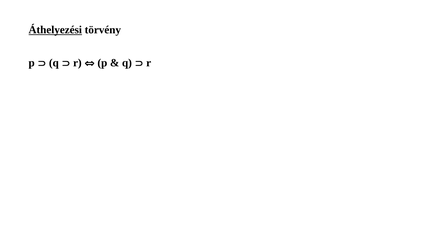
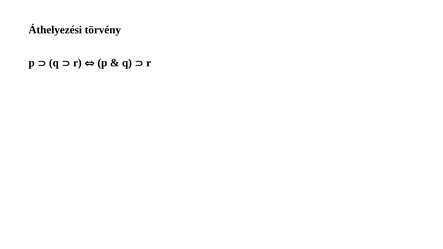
Áthelyezési underline: present -> none
